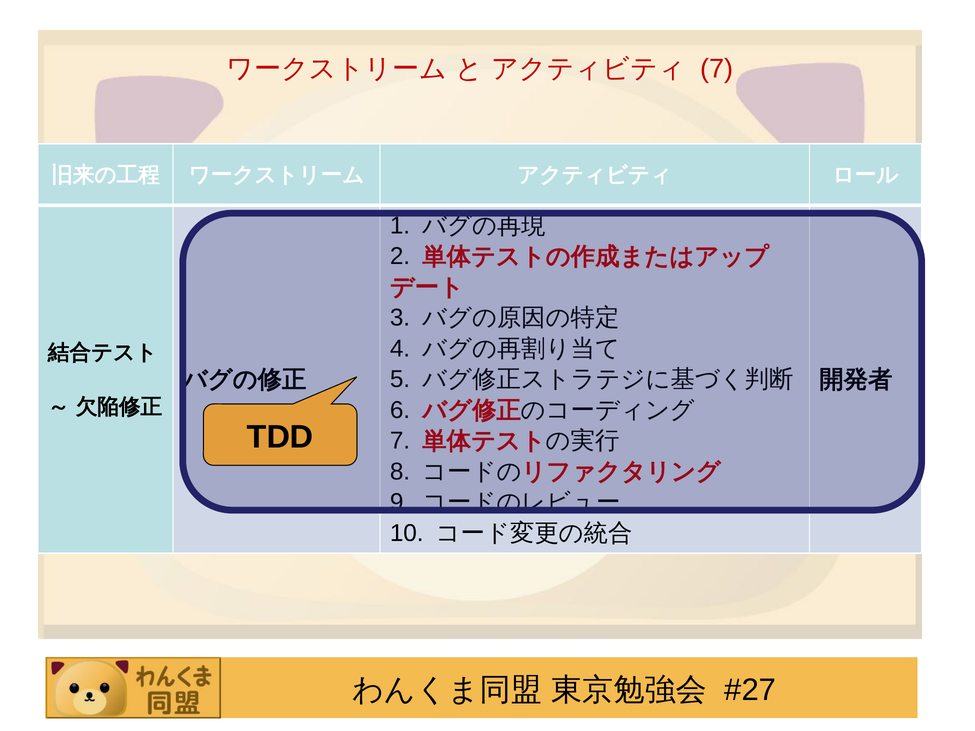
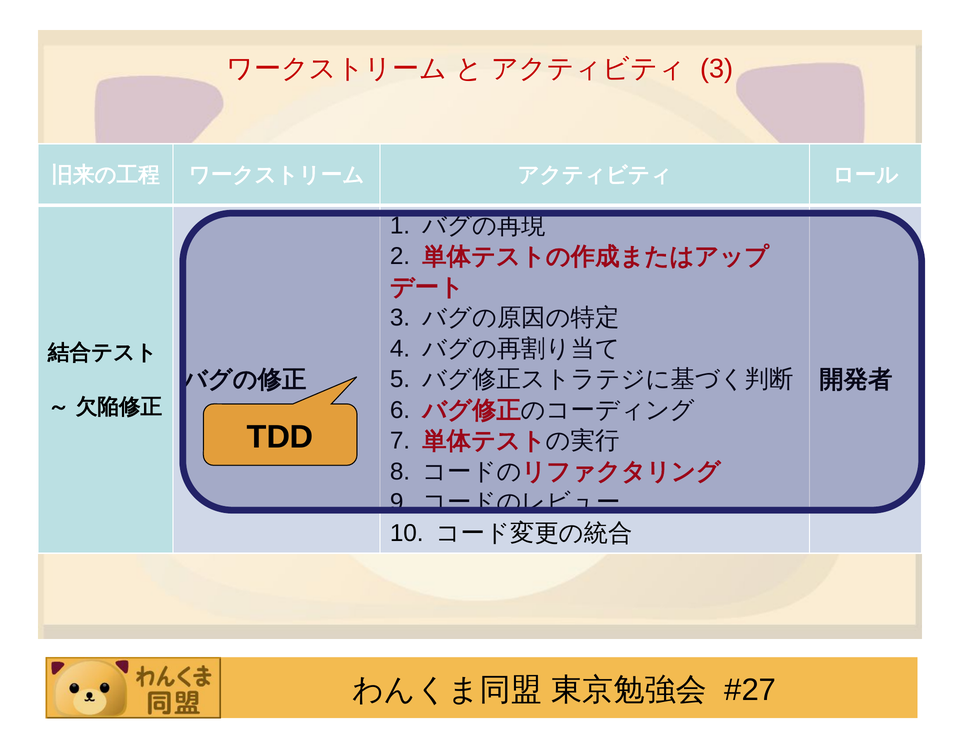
7 at (717, 69): 7 -> 3
